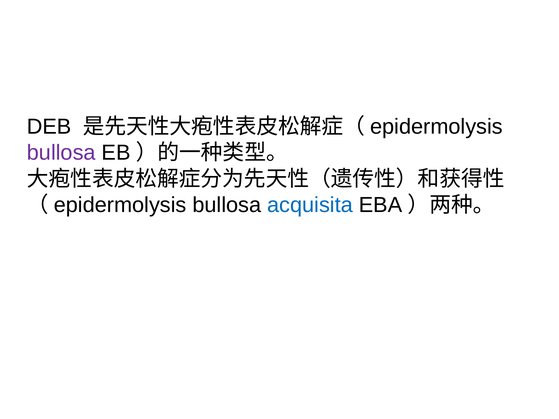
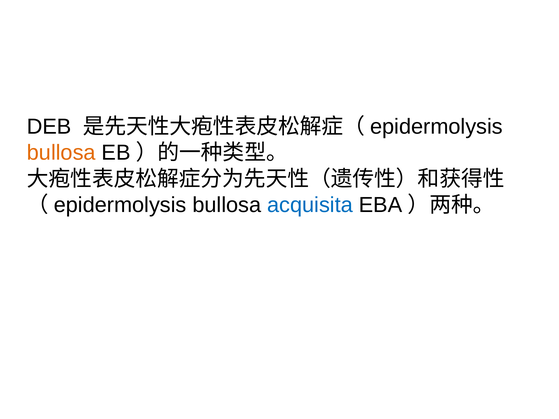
bullosa at (61, 153) colour: purple -> orange
